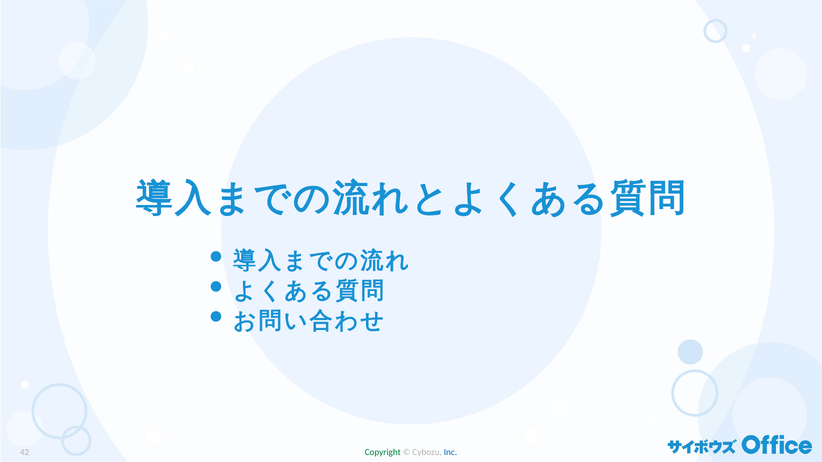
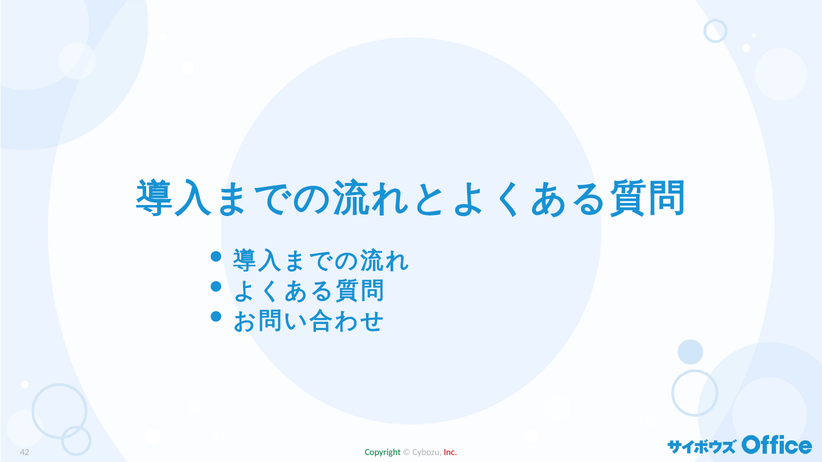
Inc colour: blue -> red
